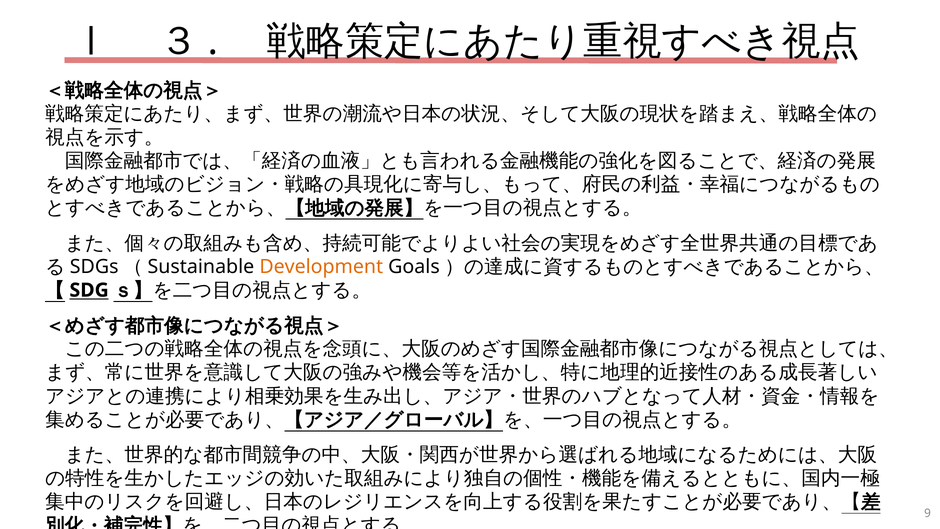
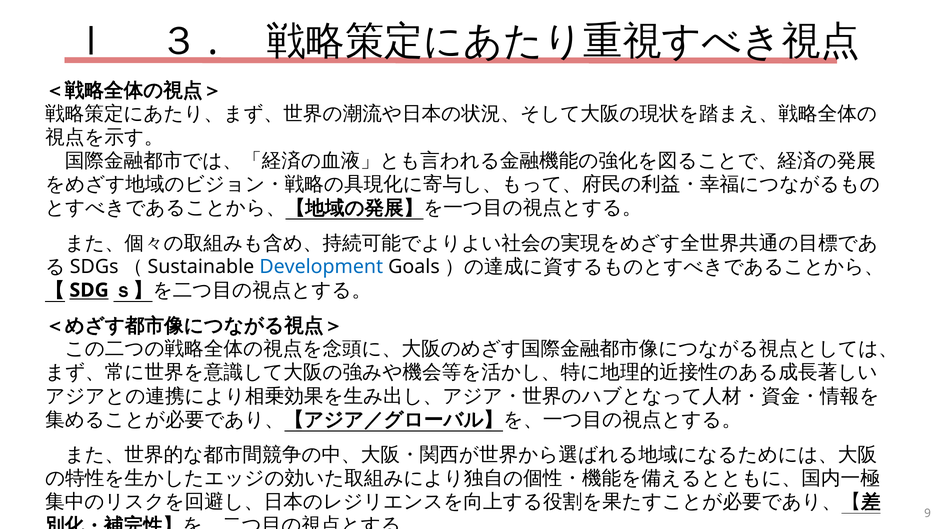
Development colour: orange -> blue
